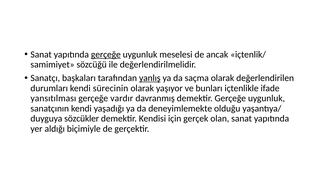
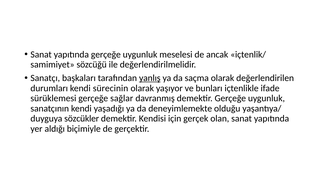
gerçeğe at (106, 54) underline: present -> none
yansıtılması: yansıtılması -> sürüklemesi
vardır: vardır -> sağlar
